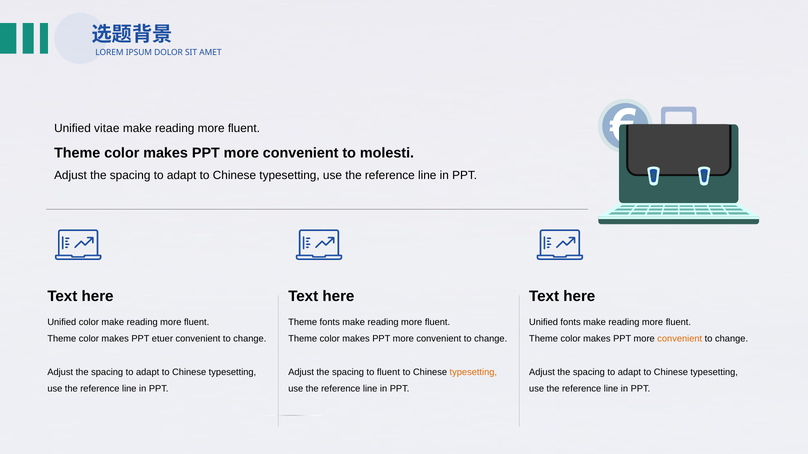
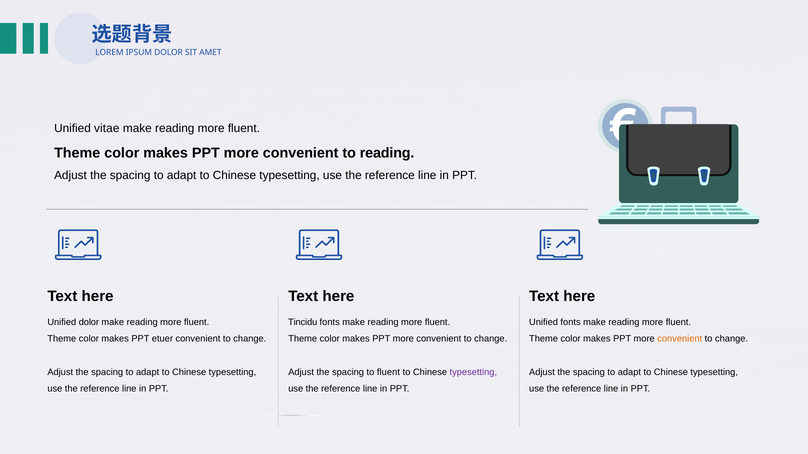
to molesti: molesti -> reading
Unified color: color -> dolor
Theme at (303, 323): Theme -> Tincidu
typesetting at (473, 373) colour: orange -> purple
